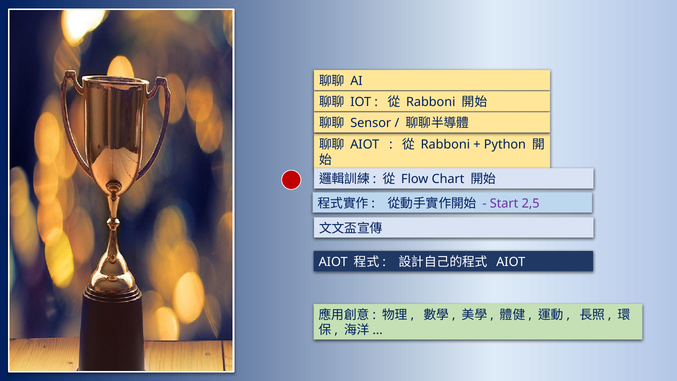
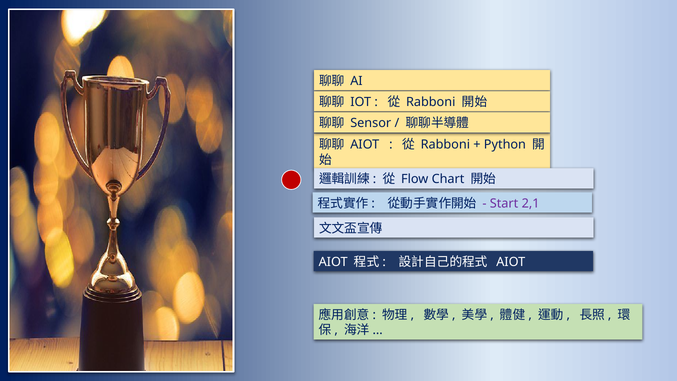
2,5: 2,5 -> 2,1
